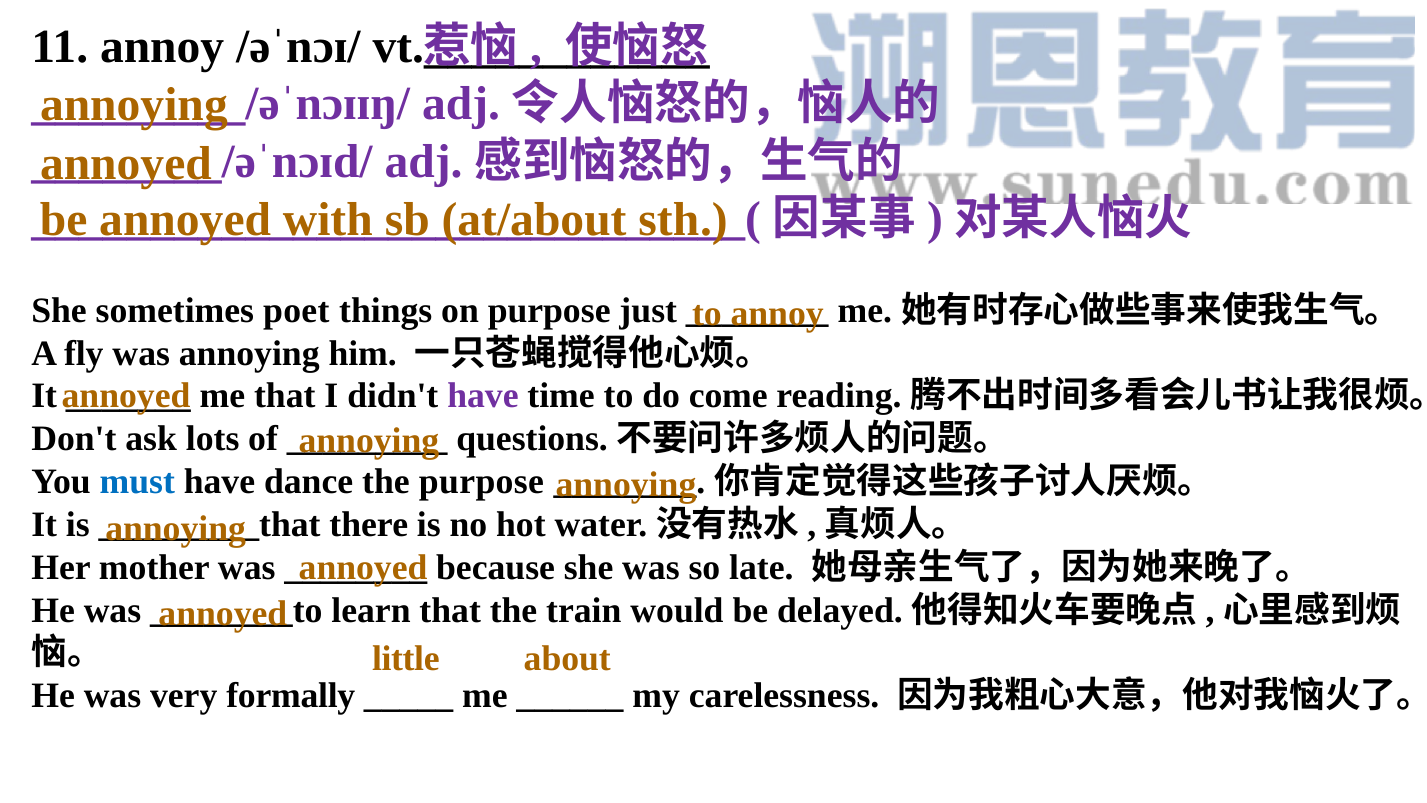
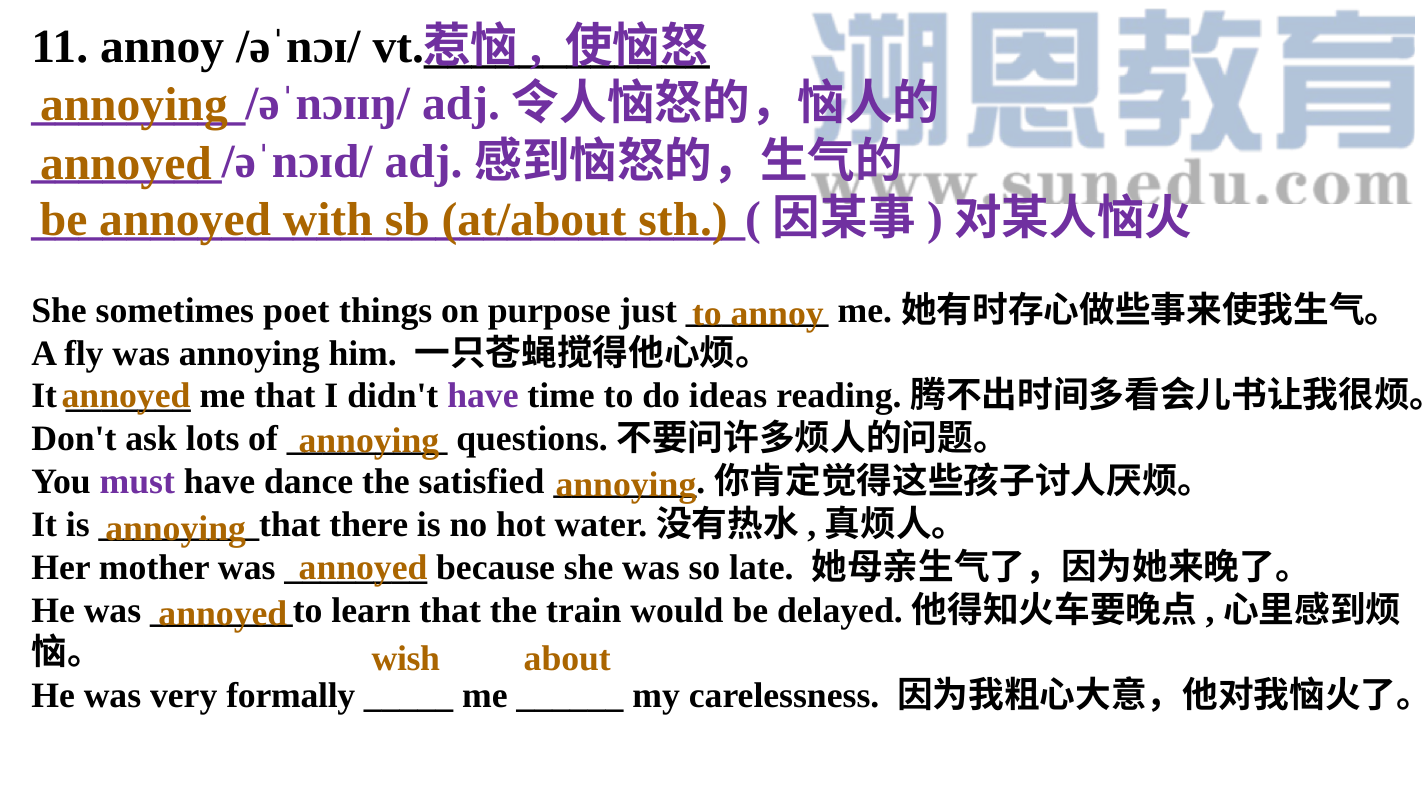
come: come -> ideas
must colour: blue -> purple
the purpose: purpose -> satisfied
little: little -> wish
